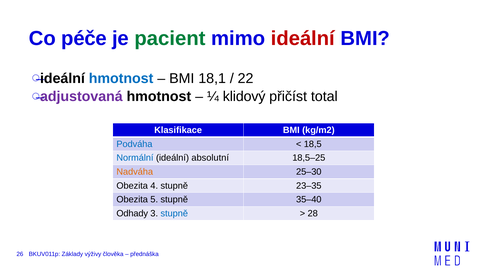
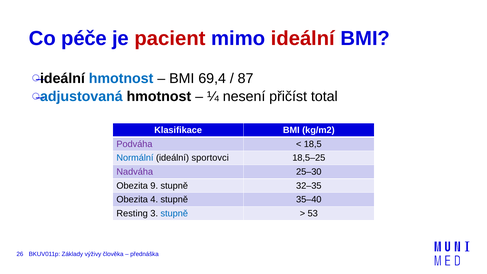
pacient colour: green -> red
18,1: 18,1 -> 69,4
22: 22 -> 87
adjustovaná colour: purple -> blue
klidový: klidový -> nesení
Podváha colour: blue -> purple
absolutní: absolutní -> sportovci
Nadváha colour: orange -> purple
4: 4 -> 9
23–35: 23–35 -> 32–35
5: 5 -> 4
Odhady: Odhady -> Resting
28: 28 -> 53
